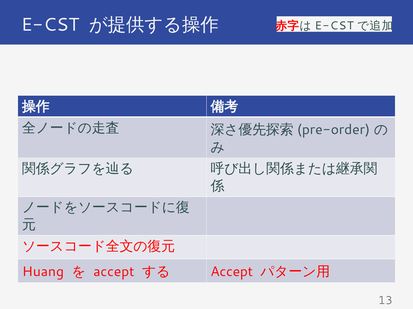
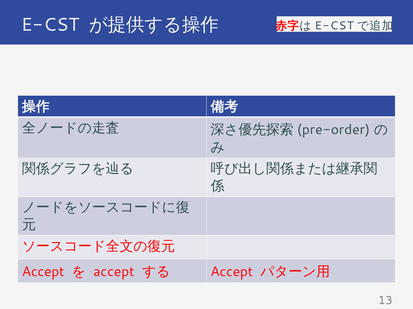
Huang at (43, 272): Huang -> Accept
